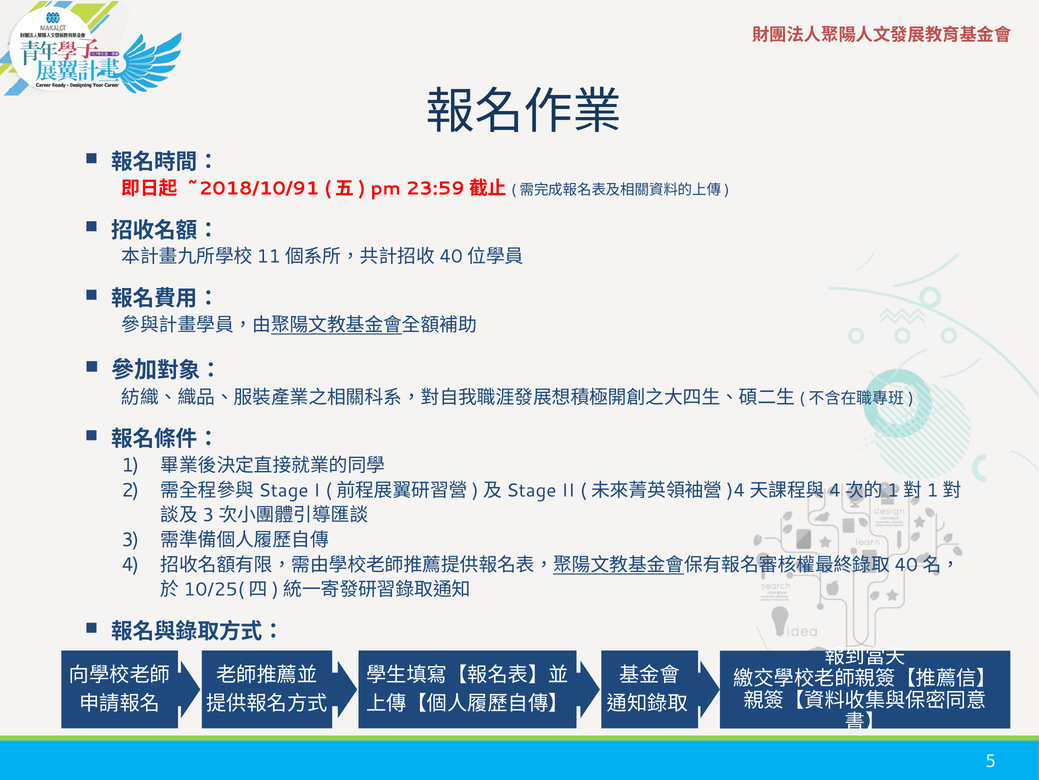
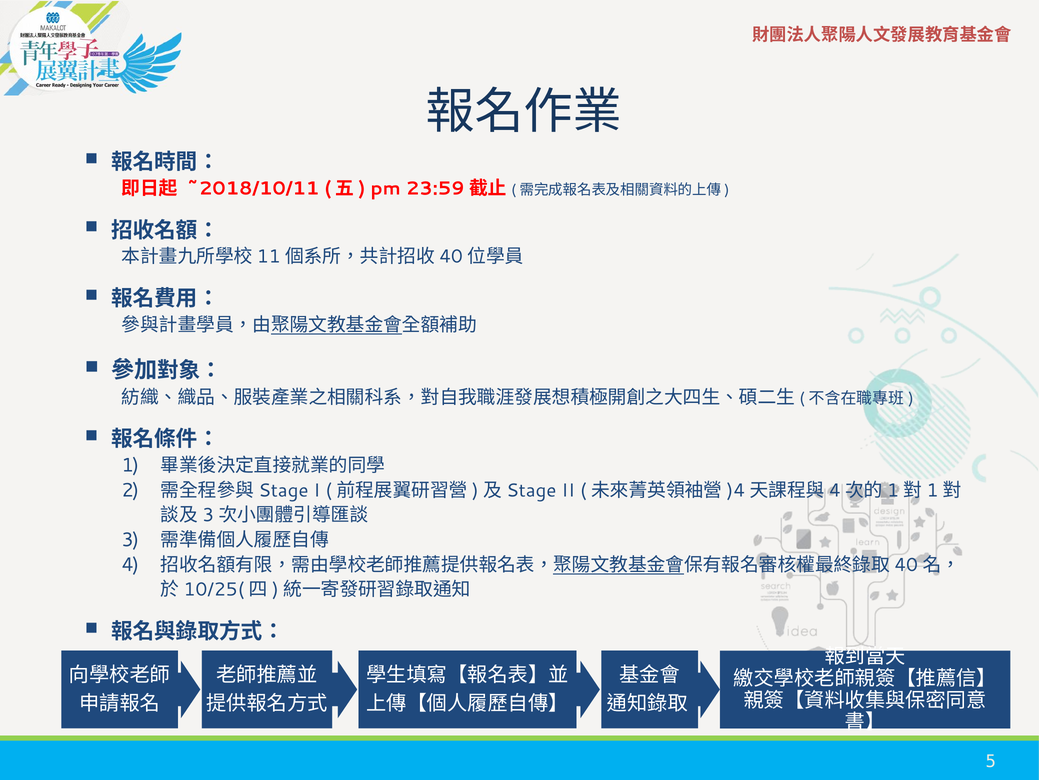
~2018/10/91: ~2018/10/91 -> ~2018/10/11
